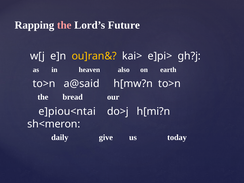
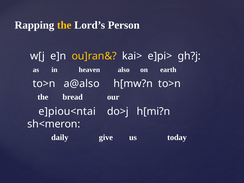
the at (64, 25) colour: pink -> yellow
Future: Future -> Person
a@said: a@said -> a@also
